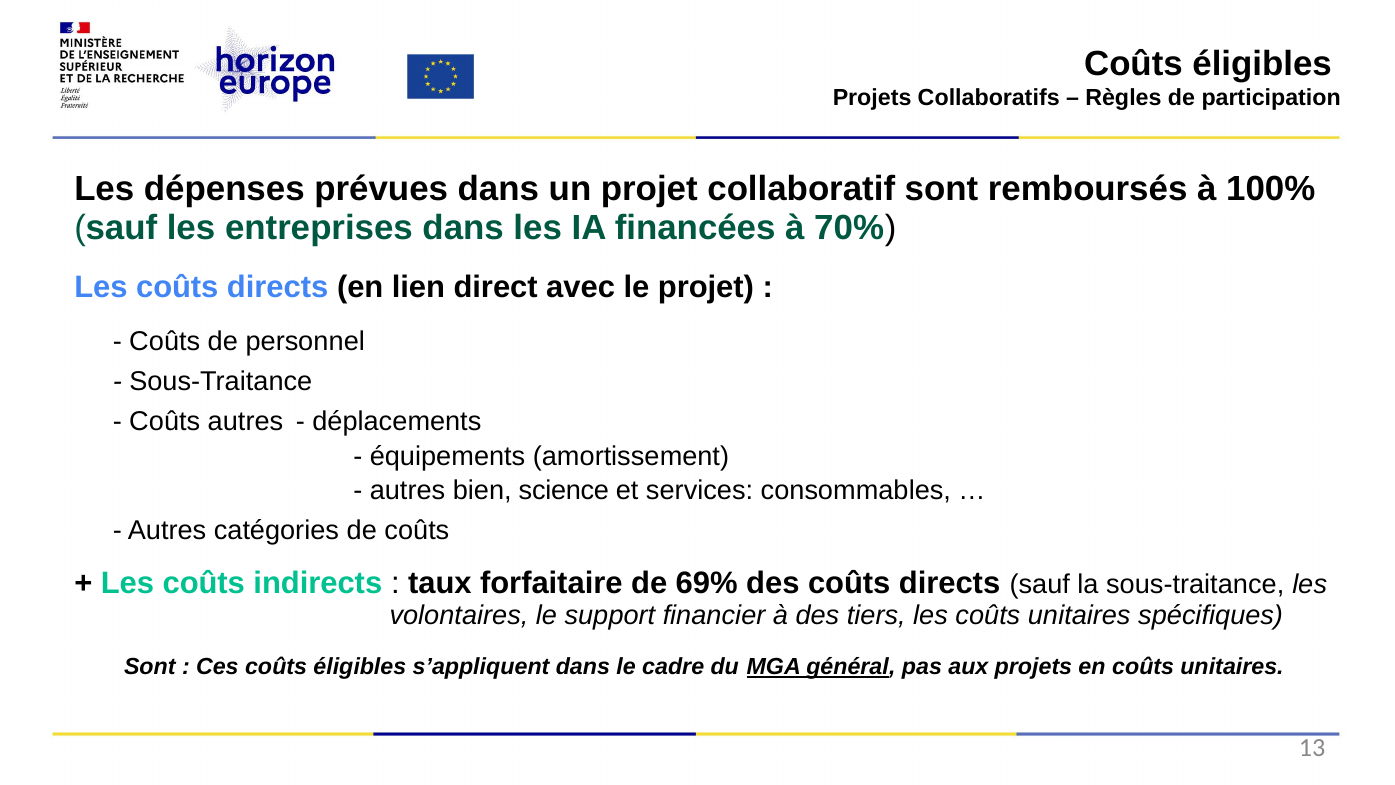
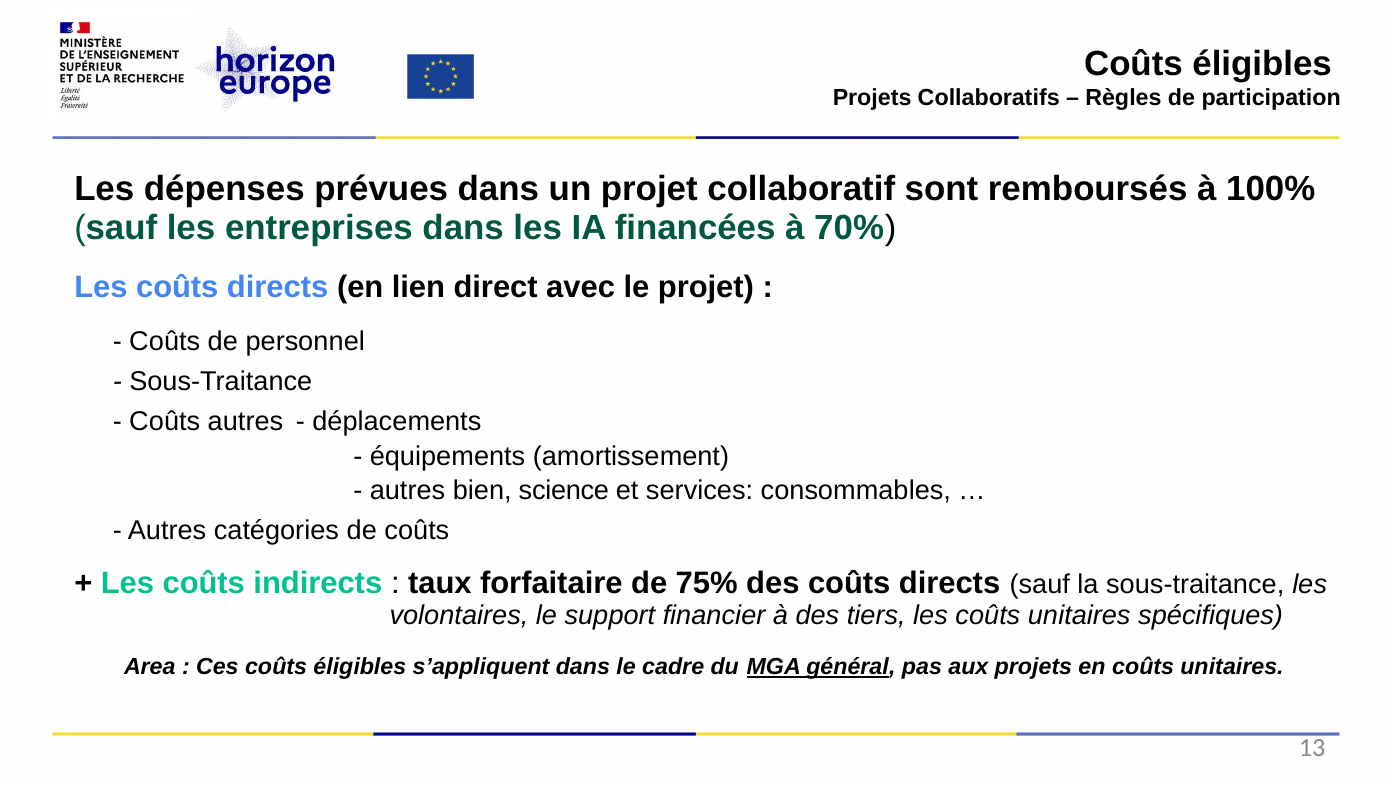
69%: 69% -> 75%
Sont at (150, 667): Sont -> Area
